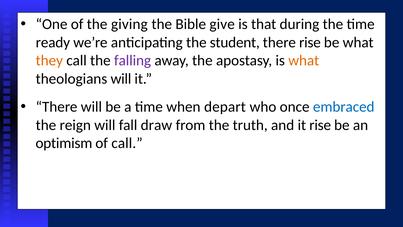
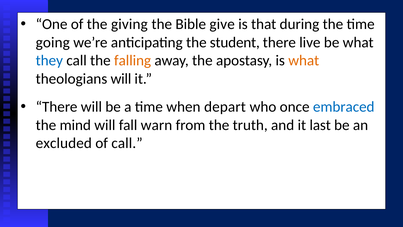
ready: ready -> going
there rise: rise -> live
they colour: orange -> blue
falling colour: purple -> orange
reign: reign -> mind
draw: draw -> warn
it rise: rise -> last
optimism: optimism -> excluded
